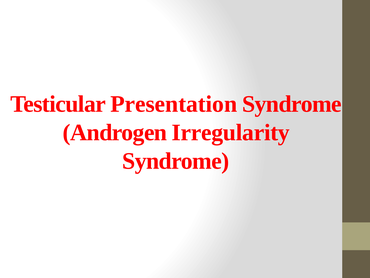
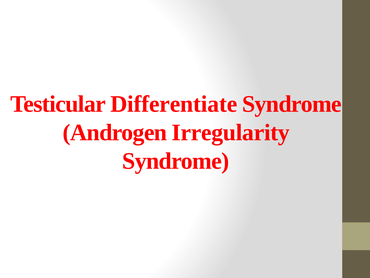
Presentation: Presentation -> Differentiate
